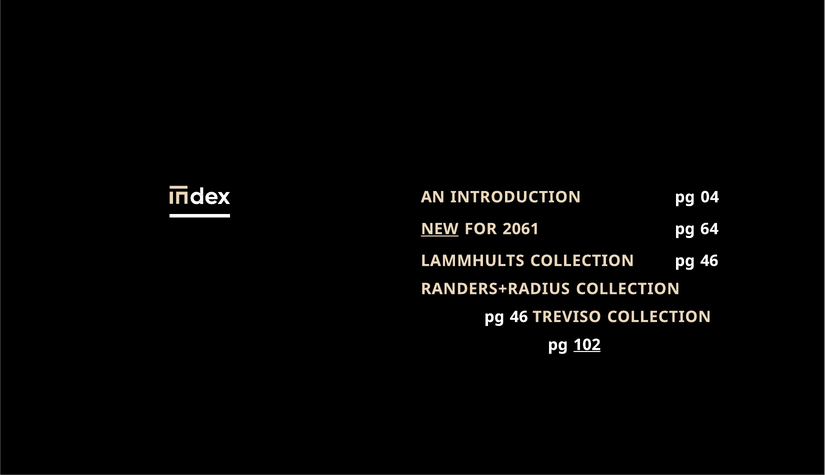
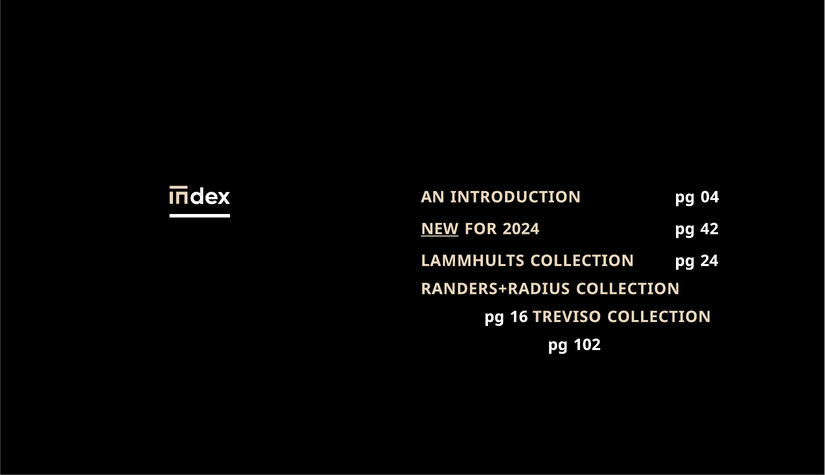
2061: 2061 -> 2024
64: 64 -> 42
LAMMHULTS COLLECTION pg 46: 46 -> 24
46 at (519, 317): 46 -> 16
102 underline: present -> none
